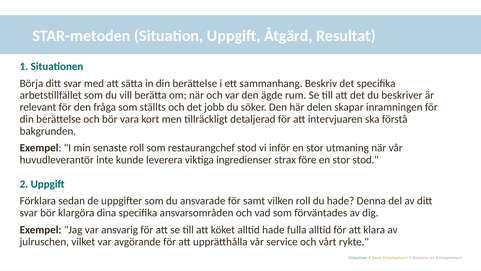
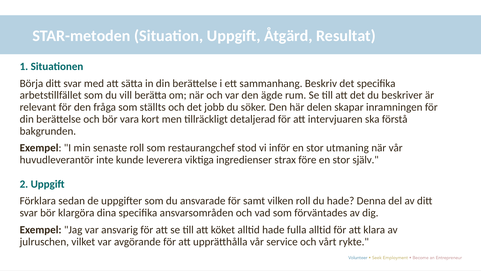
stor stod: stod -> själv
